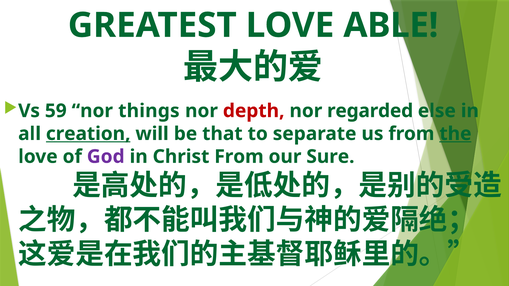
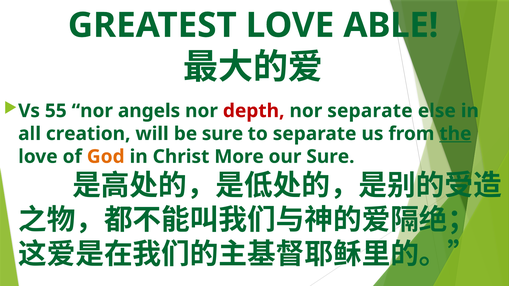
59: 59 -> 55
things: things -> angels
nor regarded: regarded -> separate
creation underline: present -> none
be that: that -> sure
God colour: purple -> orange
Christ From: From -> More
